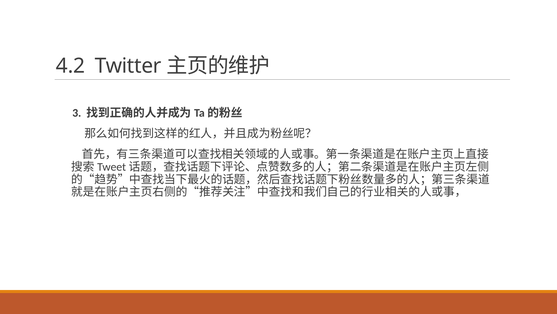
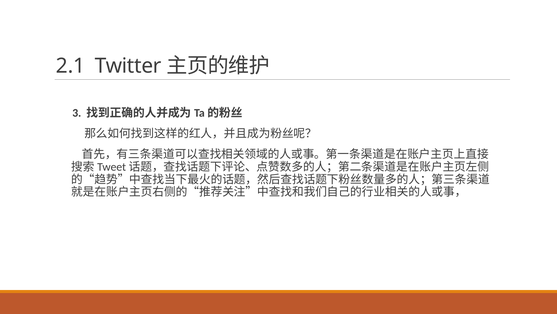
4.2: 4.2 -> 2.1
